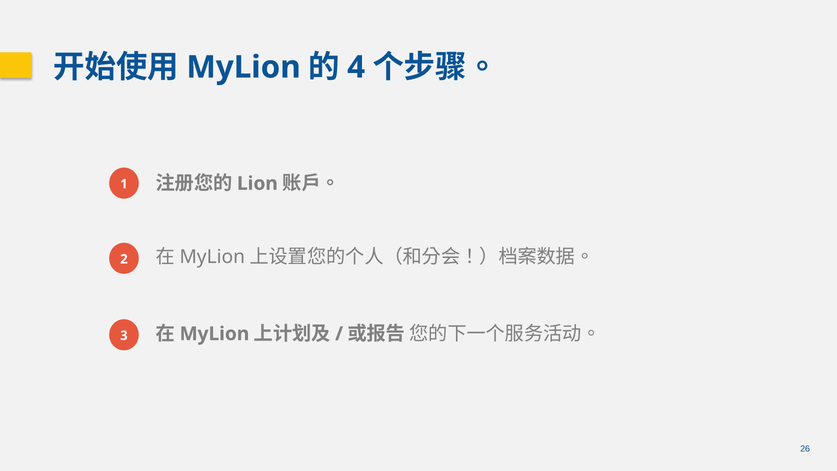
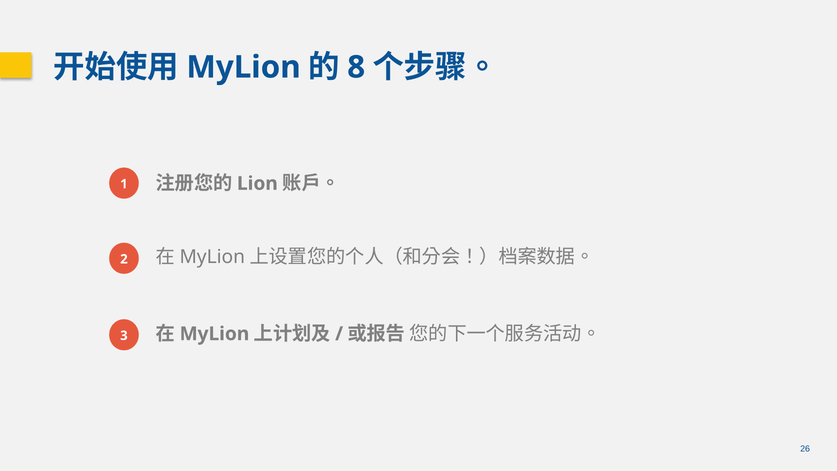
4: 4 -> 8
